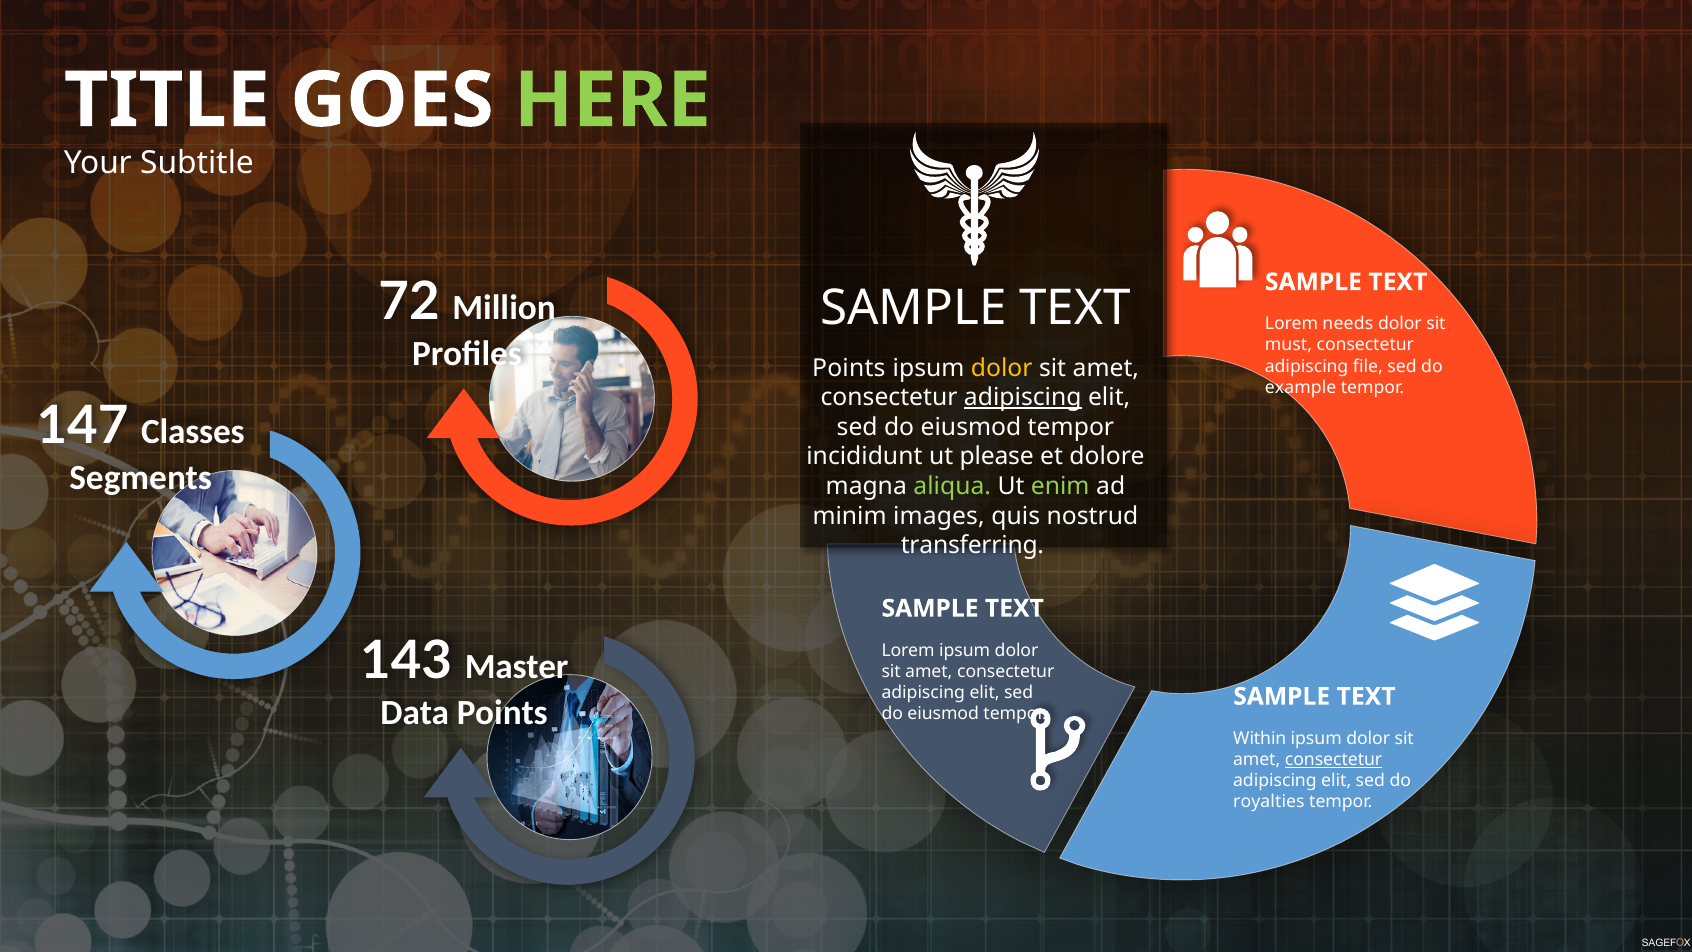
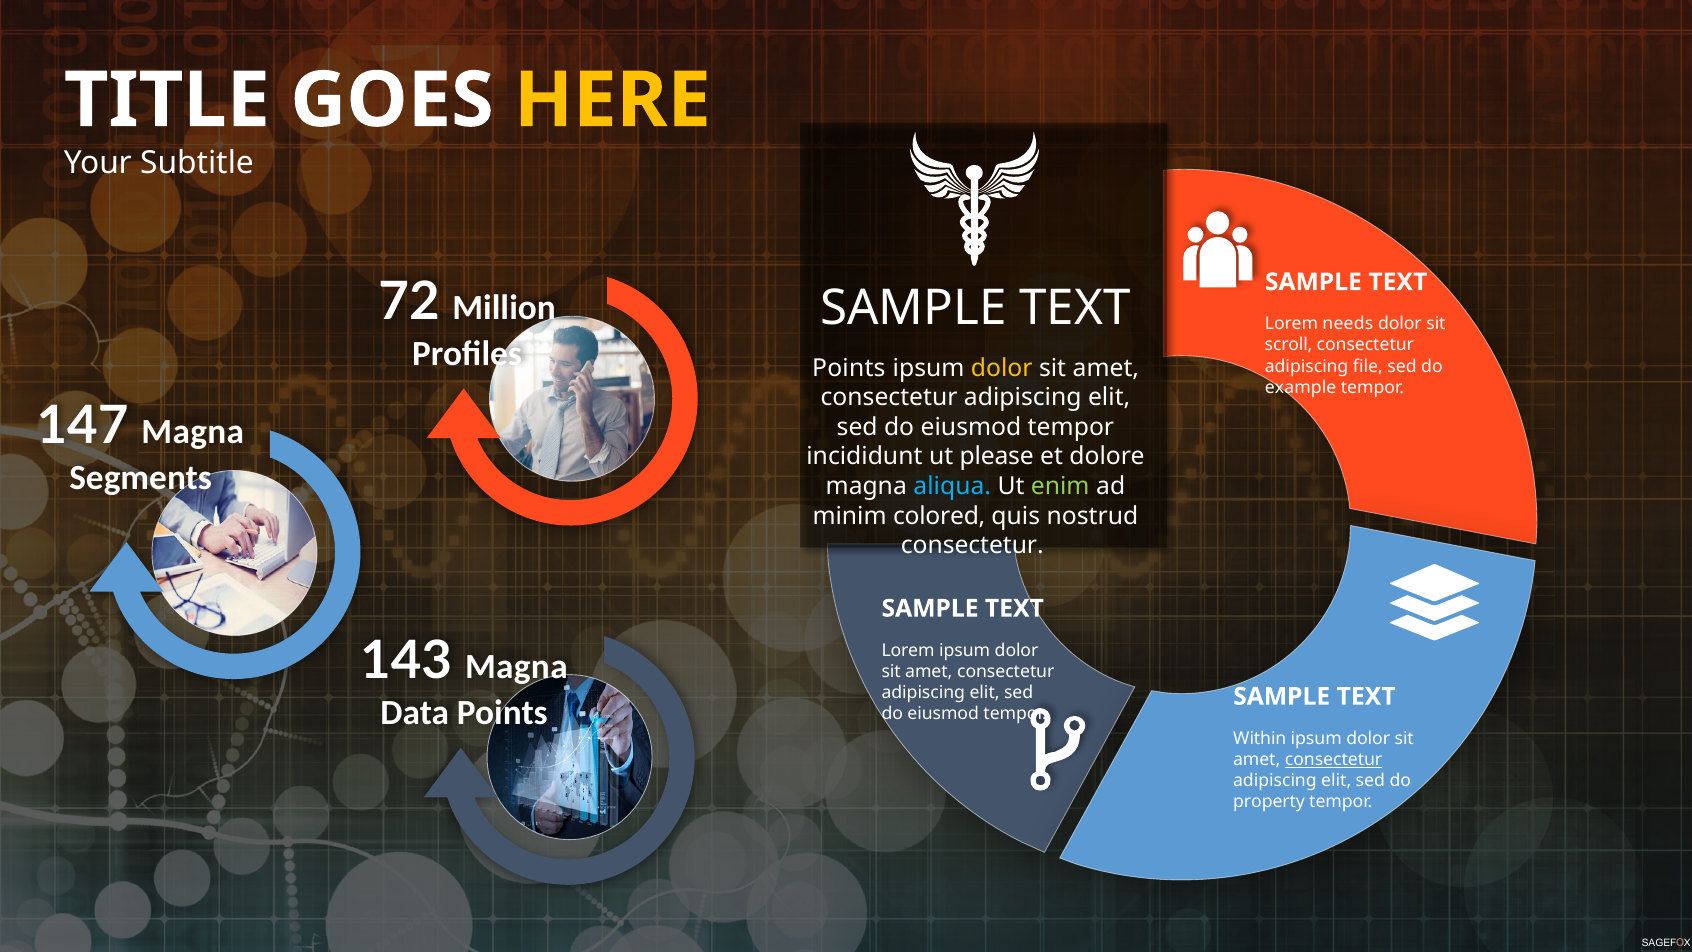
HERE colour: light green -> yellow
must: must -> scroll
adipiscing at (1023, 397) underline: present -> none
147 Classes: Classes -> Magna
aliqua colour: light green -> light blue
images: images -> colored
transferring at (972, 546): transferring -> consectetur
Master at (517, 667): Master -> Magna
royalties: royalties -> property
